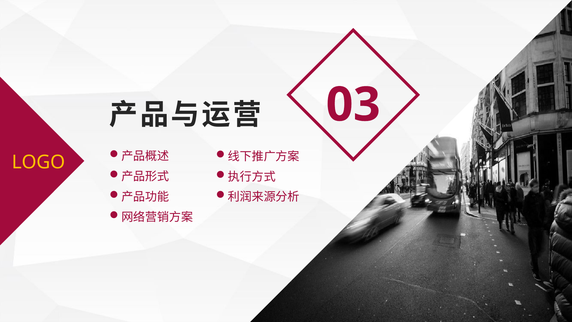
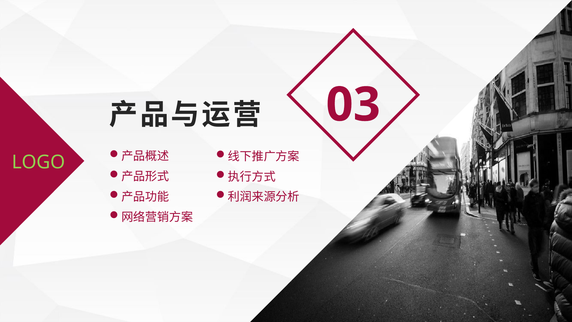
LOGO colour: yellow -> light green
